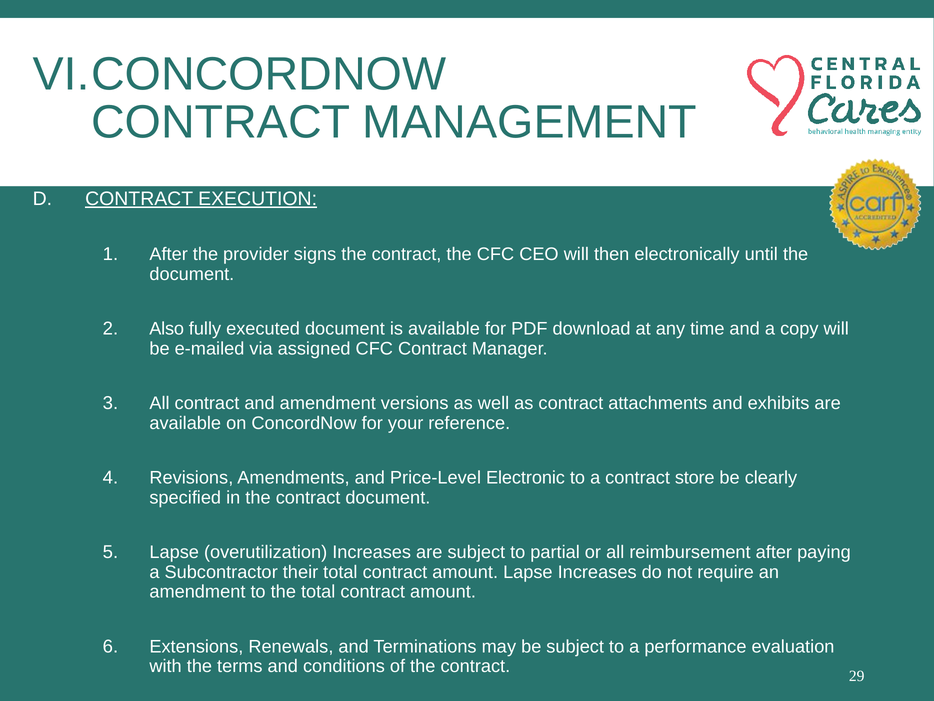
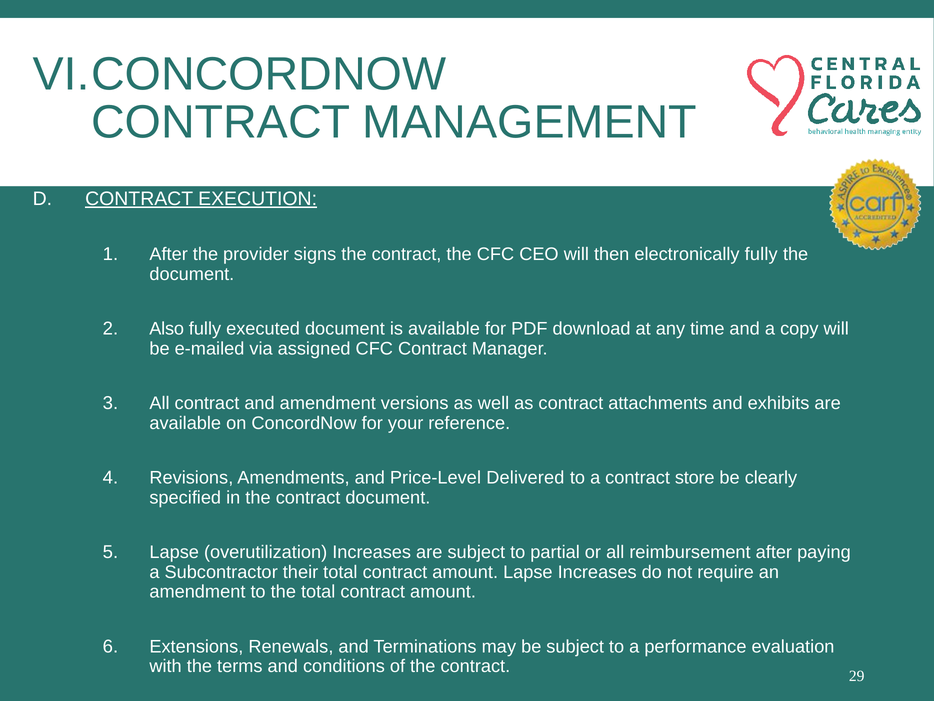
electronically until: until -> fully
Electronic: Electronic -> Delivered
